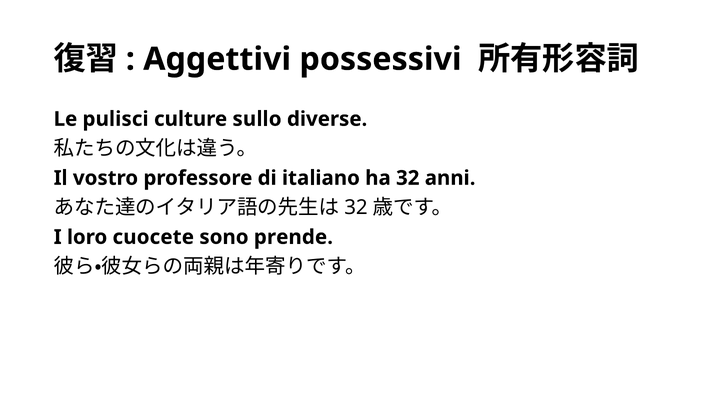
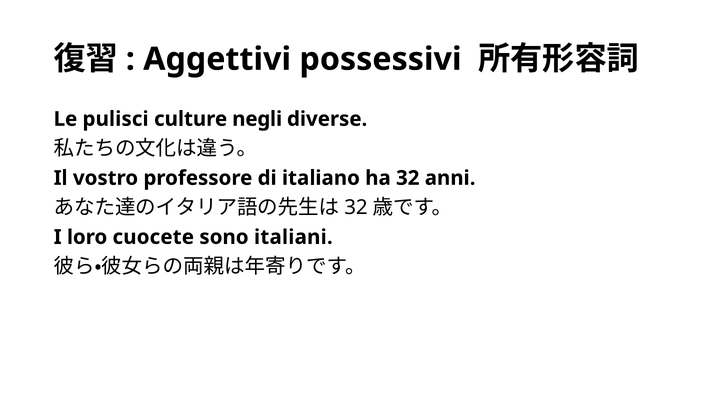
sullo: sullo -> negli
prende: prende -> italiani
